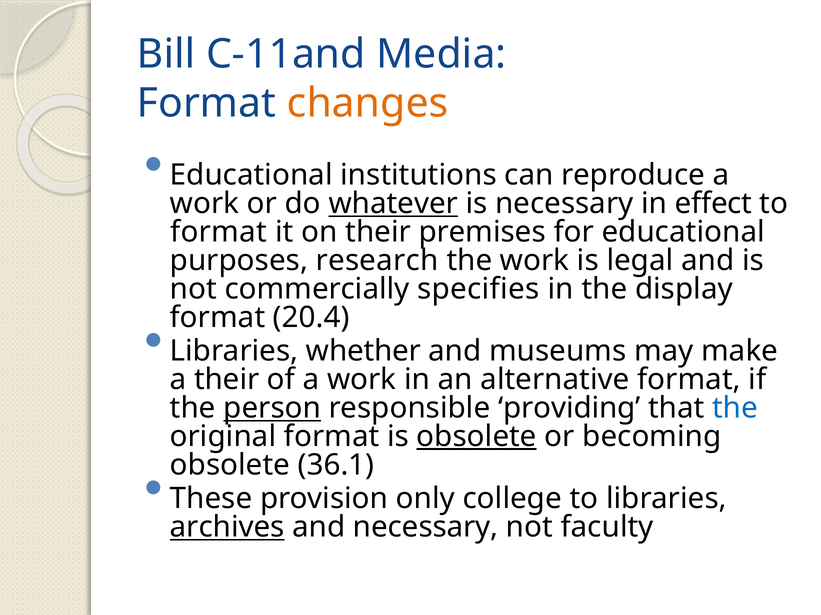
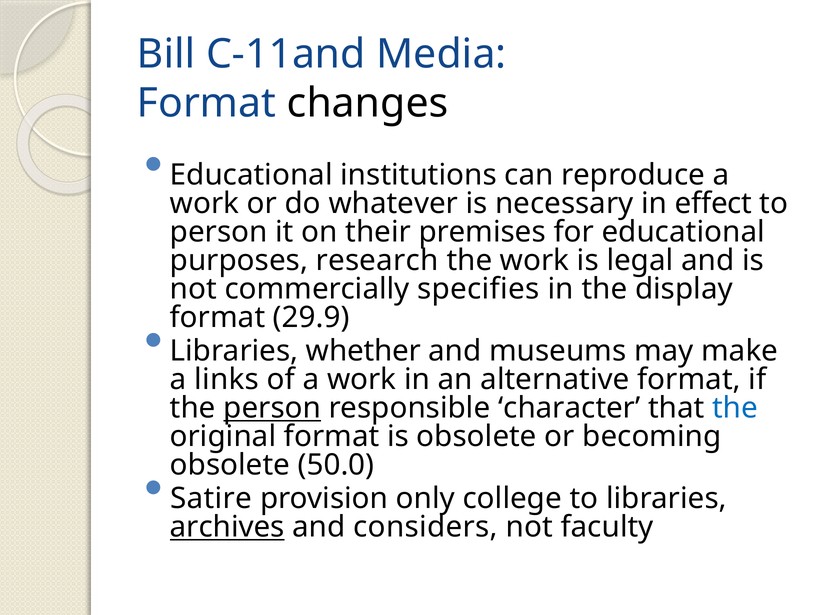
changes colour: orange -> black
whatever underline: present -> none
format at (219, 232): format -> person
20.4: 20.4 -> 29.9
a their: their -> links
providing: providing -> character
obsolete at (477, 437) underline: present -> none
36.1: 36.1 -> 50.0
These: These -> Satire
and necessary: necessary -> considers
